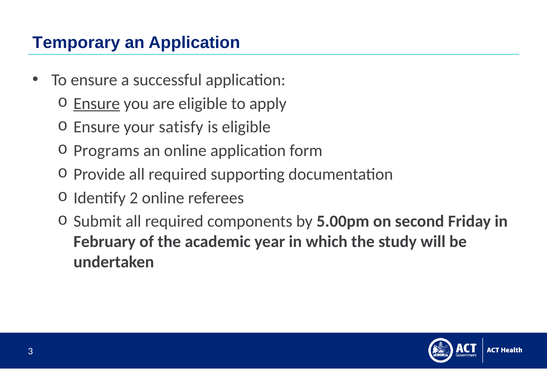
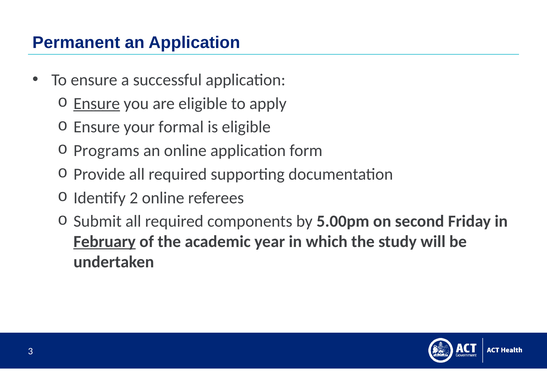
Temporary: Temporary -> Permanent
satisfy: satisfy -> formal
February underline: none -> present
